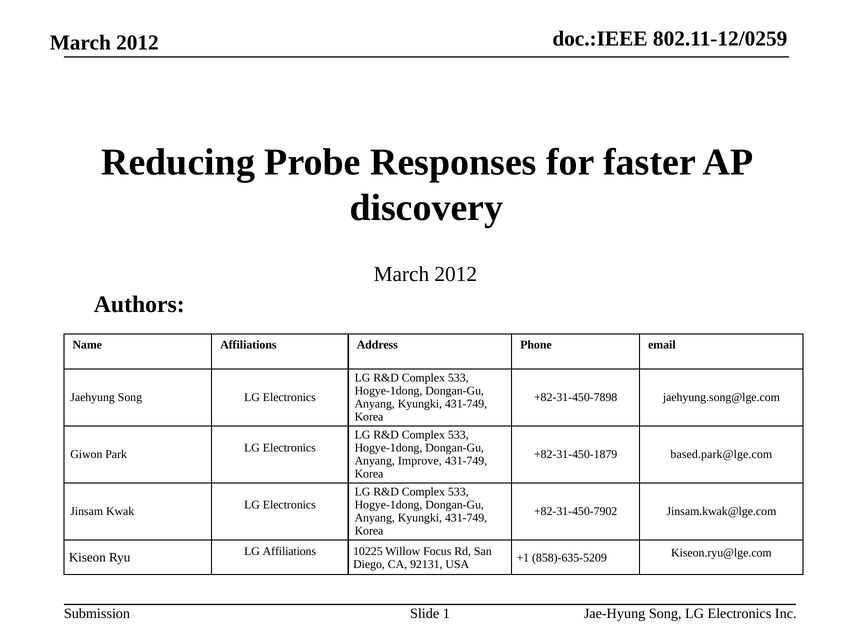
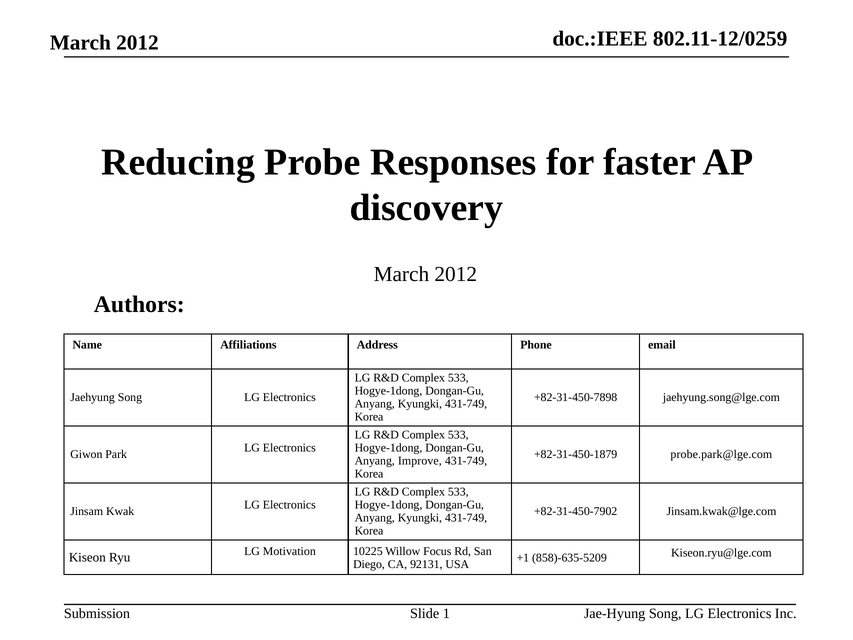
based.park@lge.com: based.park@lge.com -> probe.park@lge.com
LG Affiliations: Affiliations -> Motivation
